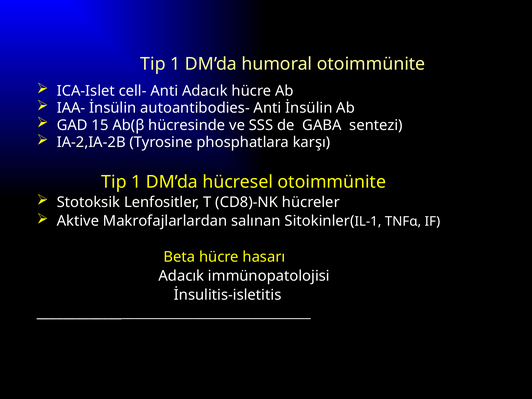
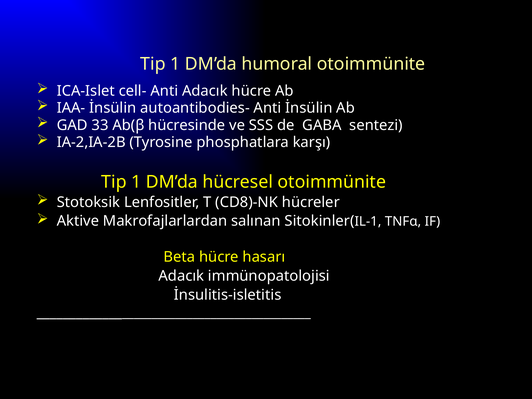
15: 15 -> 33
